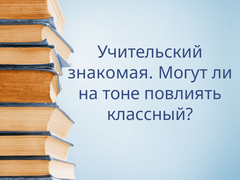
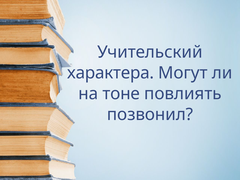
знакомая: знакомая -> характера
классный: классный -> позвонил
